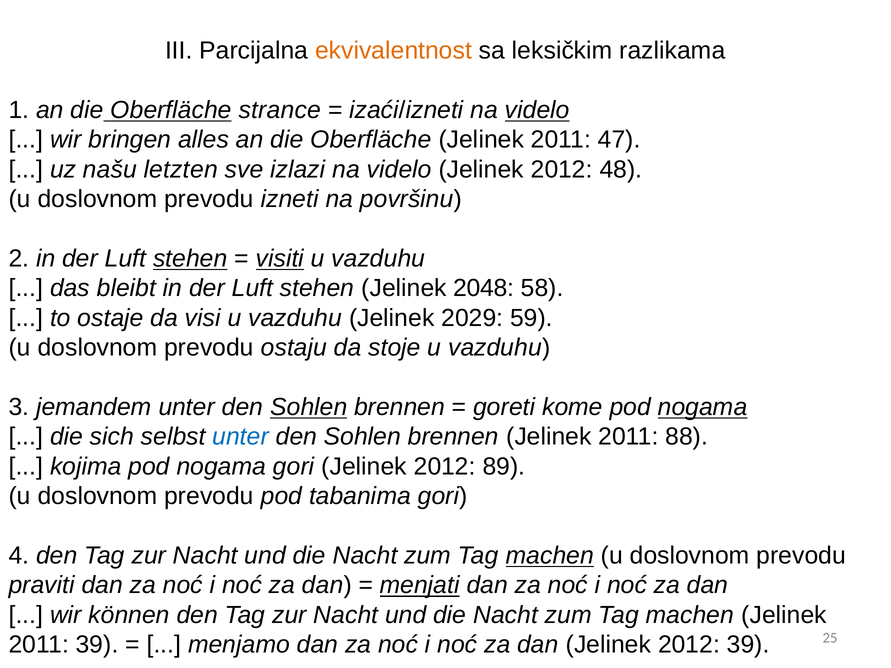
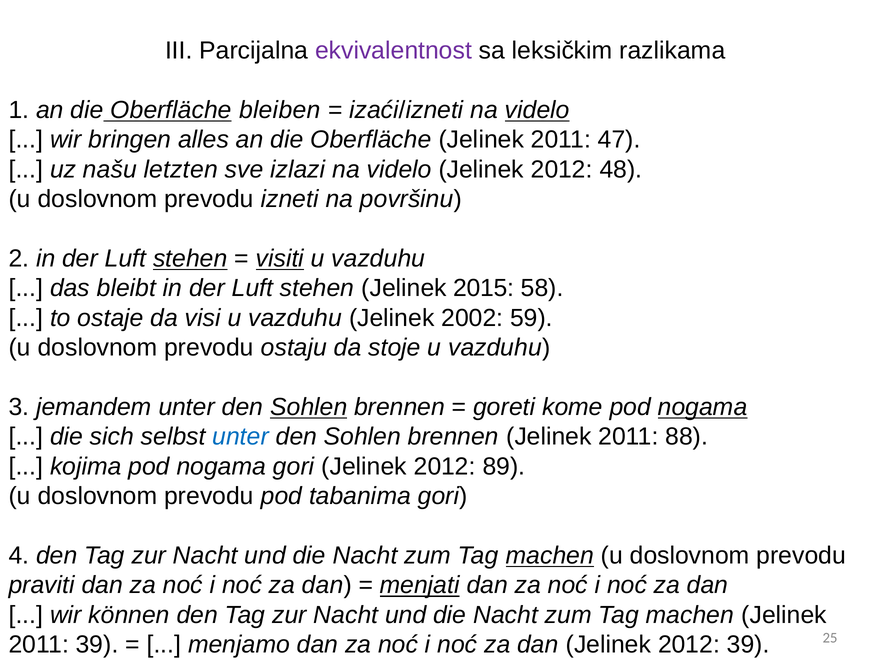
ekvivalentnost colour: orange -> purple
strance: strance -> bleiben
2048: 2048 -> 2015
2029: 2029 -> 2002
